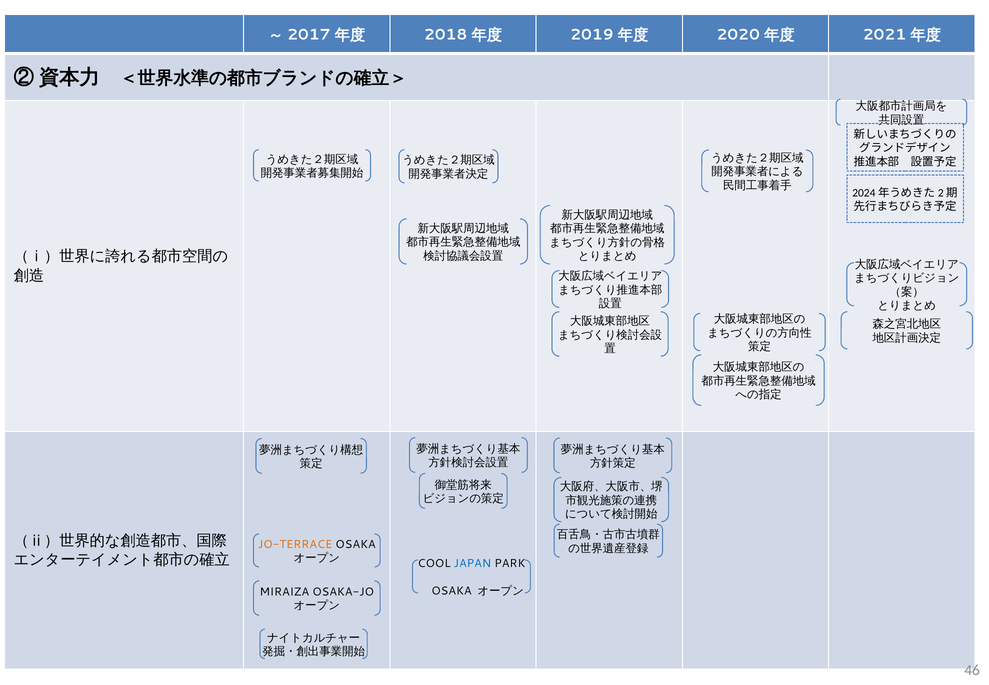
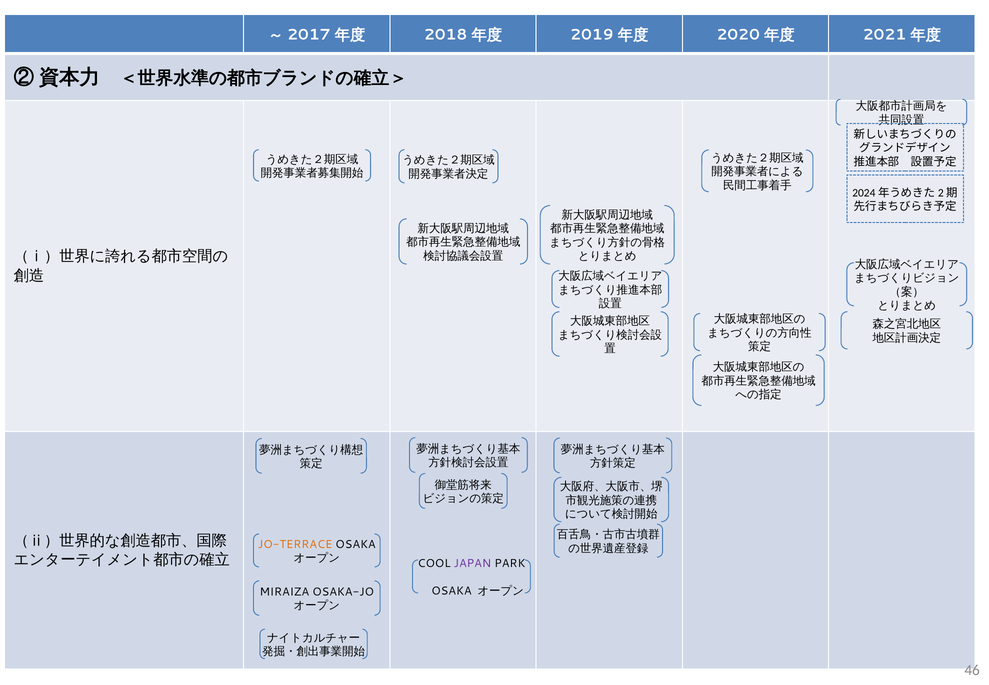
JAPAN colour: blue -> purple
